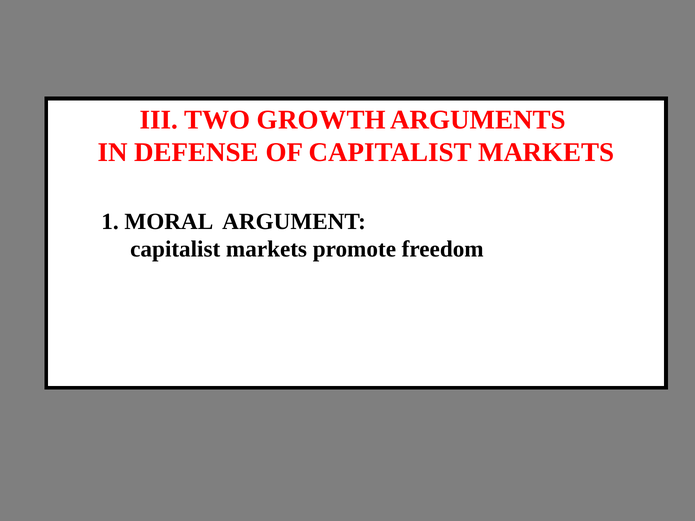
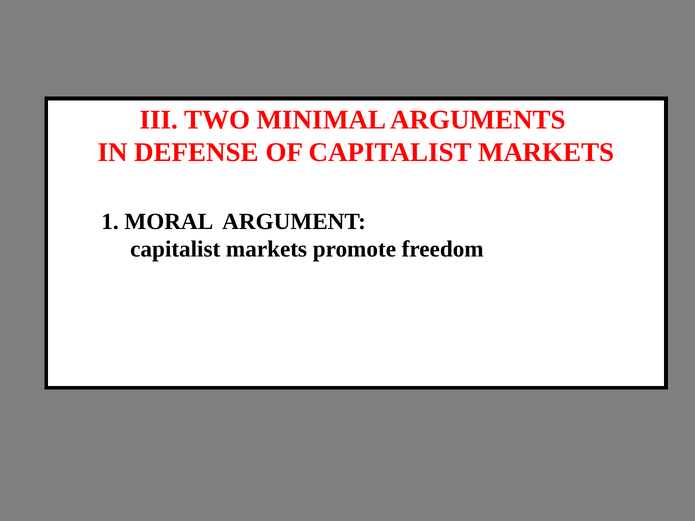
GROWTH: GROWTH -> MINIMAL
